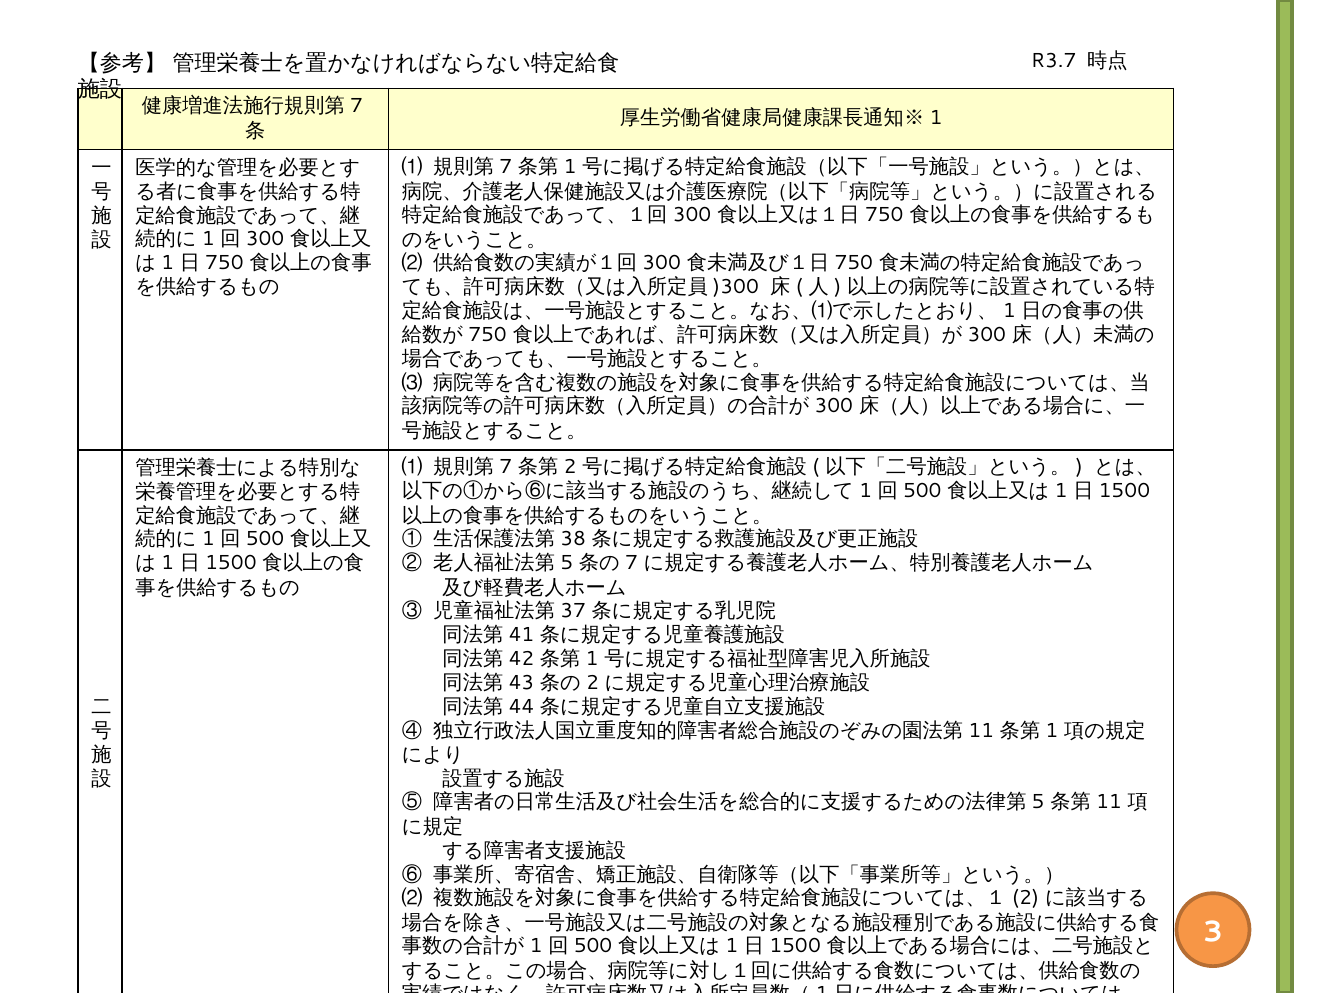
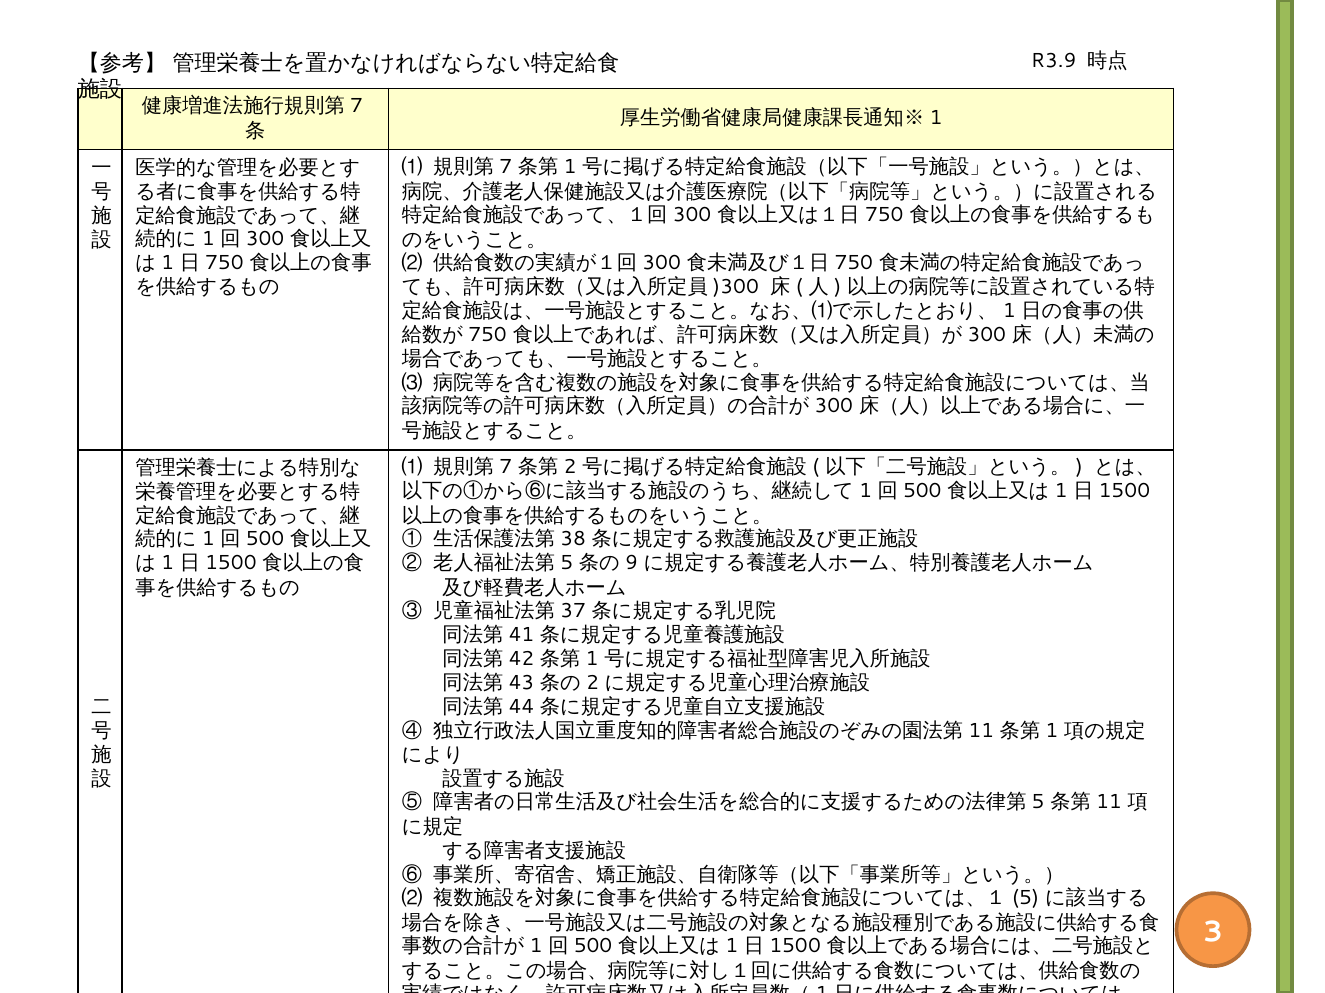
R3.7: R3.7 -> R3.9
7 at (631, 563): 7 -> 9
2 at (1026, 899): 2 -> 5
